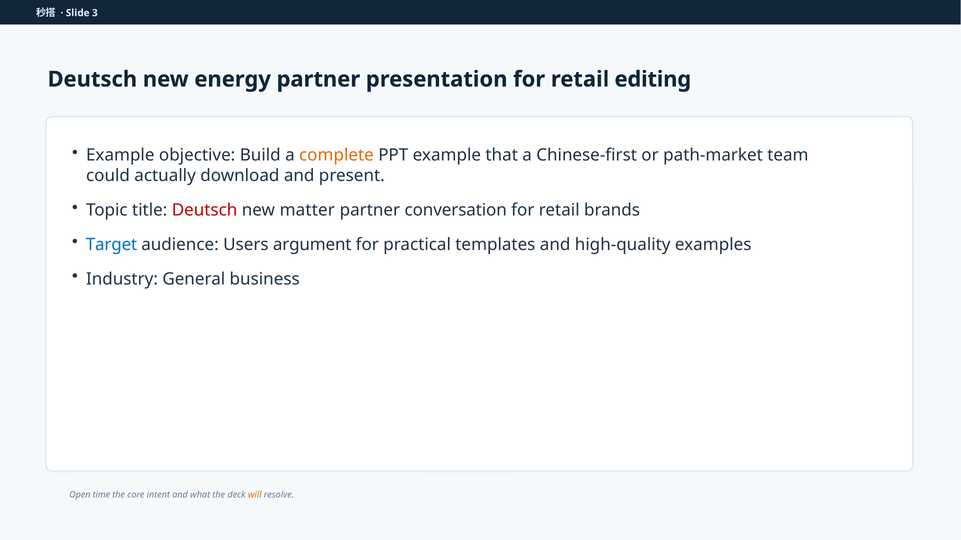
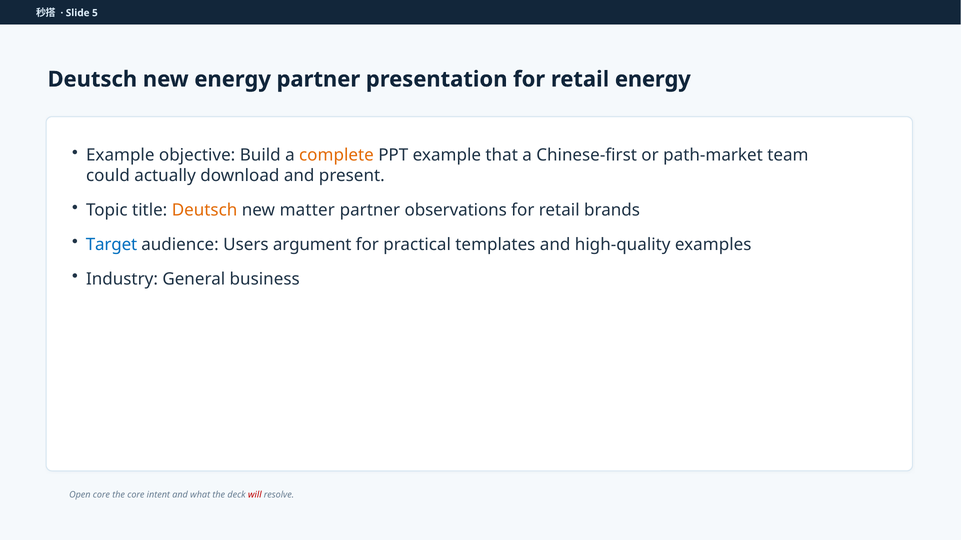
3: 3 -> 5
retail editing: editing -> energy
Deutsch at (205, 210) colour: red -> orange
conversation: conversation -> observations
Open time: time -> core
will colour: orange -> red
